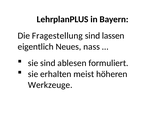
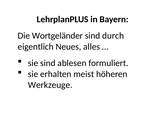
Fragestellung: Fragestellung -> Wortgeländer
lassen: lassen -> durch
nass: nass -> alles
